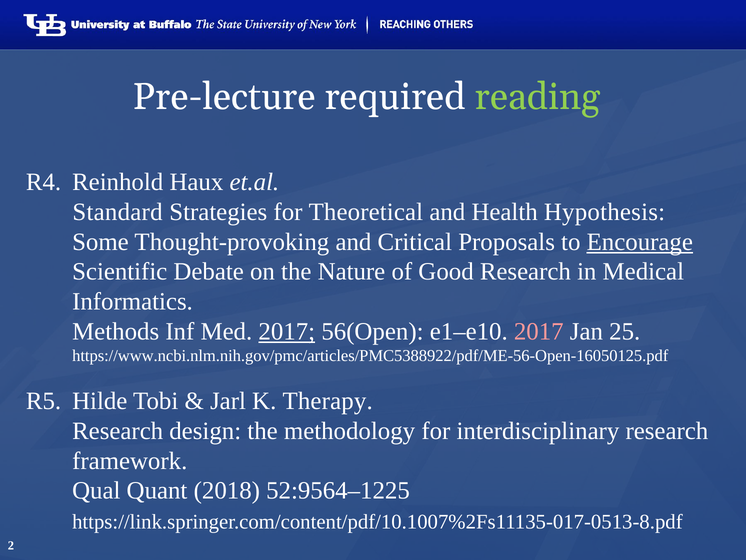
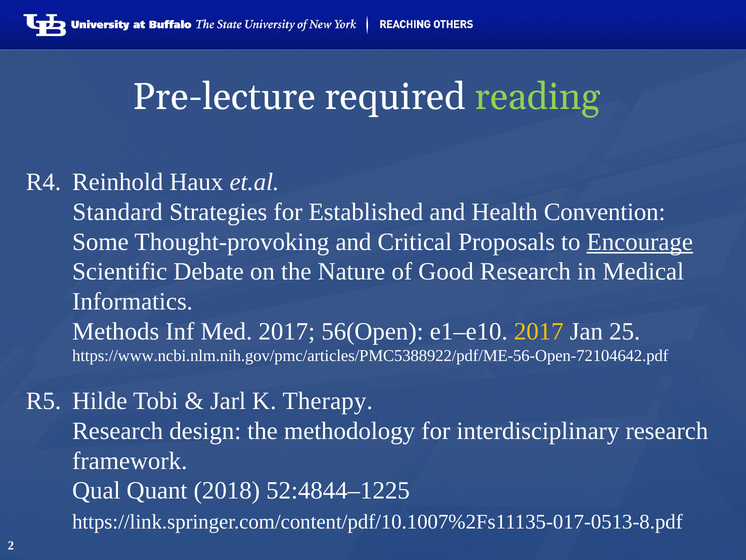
Theoretical: Theoretical -> Established
Hypothesis: Hypothesis -> Convention
2017 at (287, 331) underline: present -> none
2017 at (539, 331) colour: pink -> yellow
https://www.ncbi.nlm.nih.gov/pmc/articles/PMC5388922/pdf/ME-56-Open-16050125.pdf: https://www.ncbi.nlm.nih.gov/pmc/articles/PMC5388922/pdf/ME-56-Open-16050125.pdf -> https://www.ncbi.nlm.nih.gov/pmc/articles/PMC5388922/pdf/ME-56-Open-72104642.pdf
52:9564–1225: 52:9564–1225 -> 52:4844–1225
